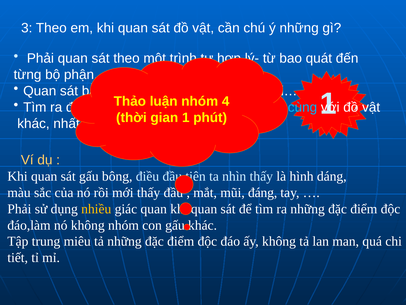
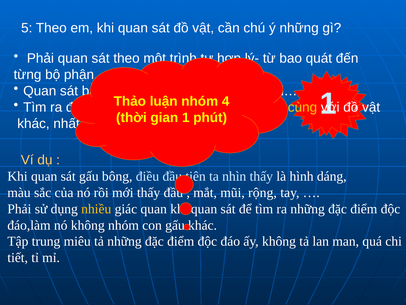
3: 3 -> 5
cùng at (302, 107) colour: light blue -> yellow
đáng: đáng -> rộng
